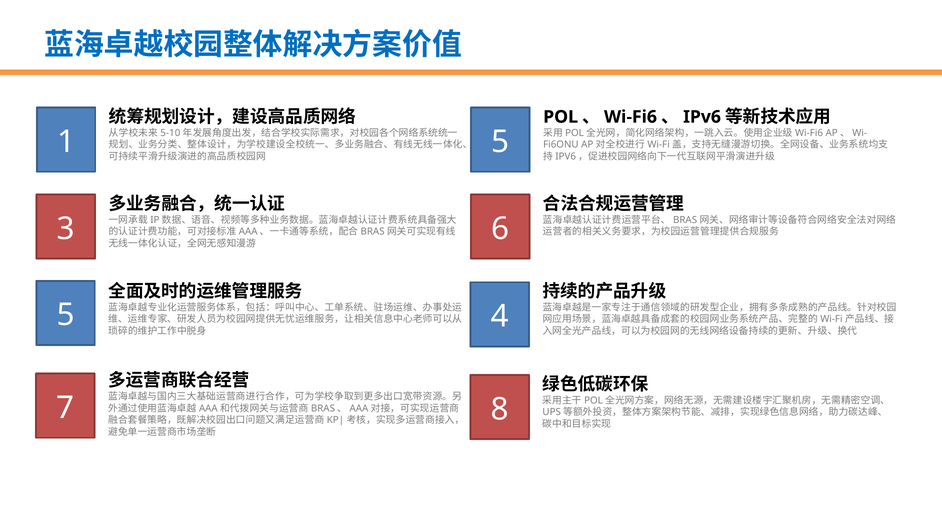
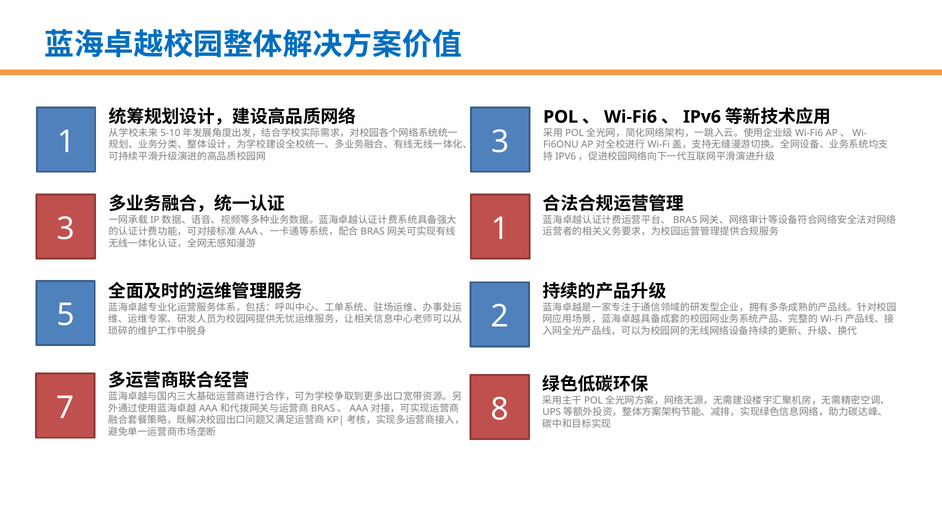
5 at (500, 142): 5 -> 3
6 at (500, 229): 6 -> 1
4: 4 -> 2
